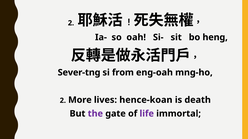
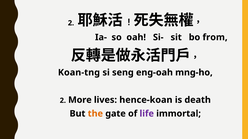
heng: heng -> from
Sever-tng: Sever-tng -> Koan-tng
from: from -> seng
the colour: purple -> orange
